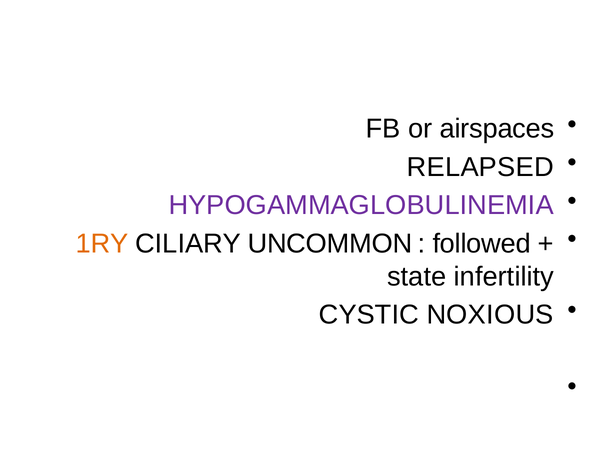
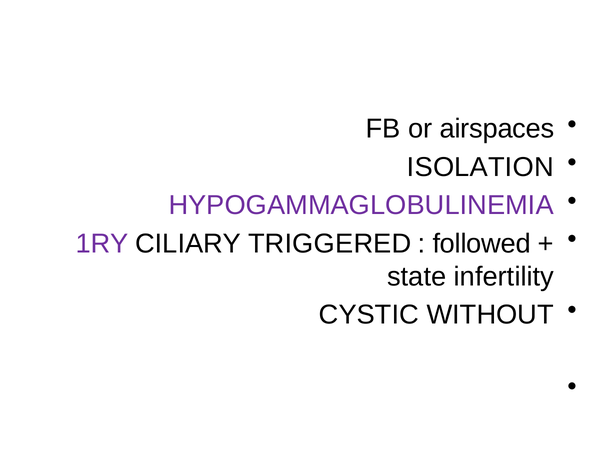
RELAPSED: RELAPSED -> ISOLATION
1RY colour: orange -> purple
UNCOMMON: UNCOMMON -> TRIGGERED
NOXIOUS: NOXIOUS -> WITHOUT
